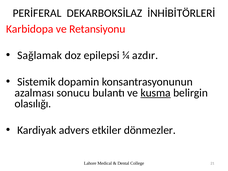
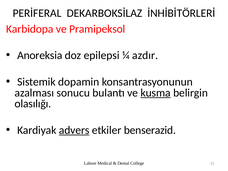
Retansiyonu: Retansiyonu -> Pramipeksol
Sağlamak: Sağlamak -> Anoreksia
advers underline: none -> present
dönmezler: dönmezler -> benserazid
